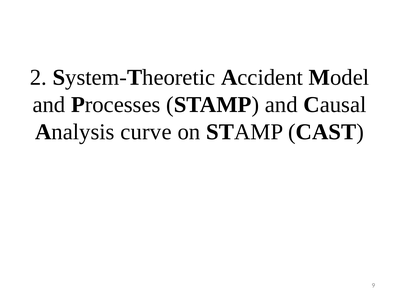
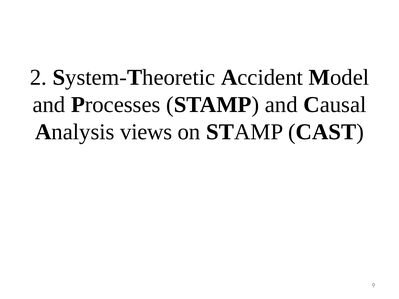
curve: curve -> views
